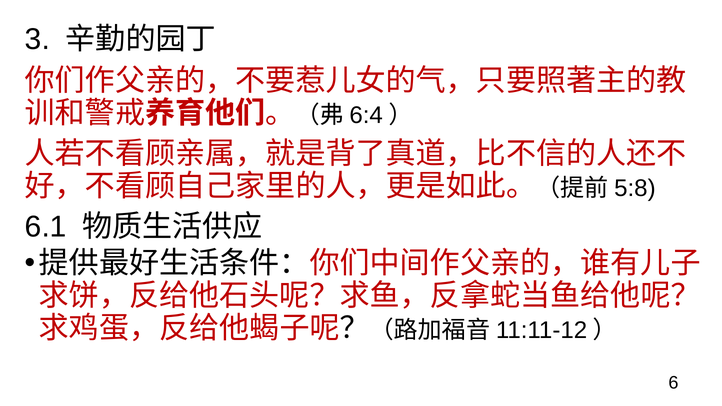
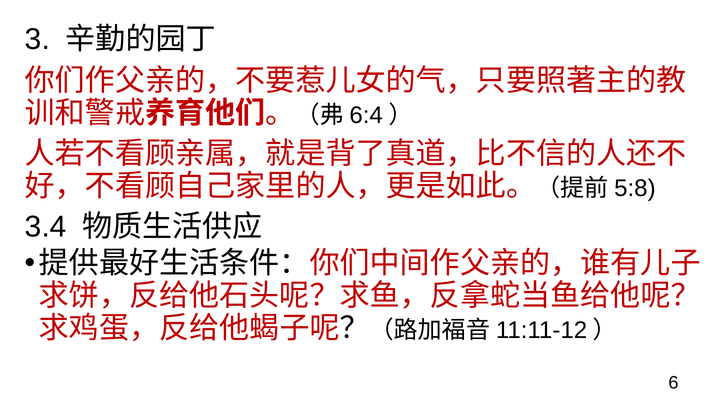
6.1: 6.1 -> 3.4
